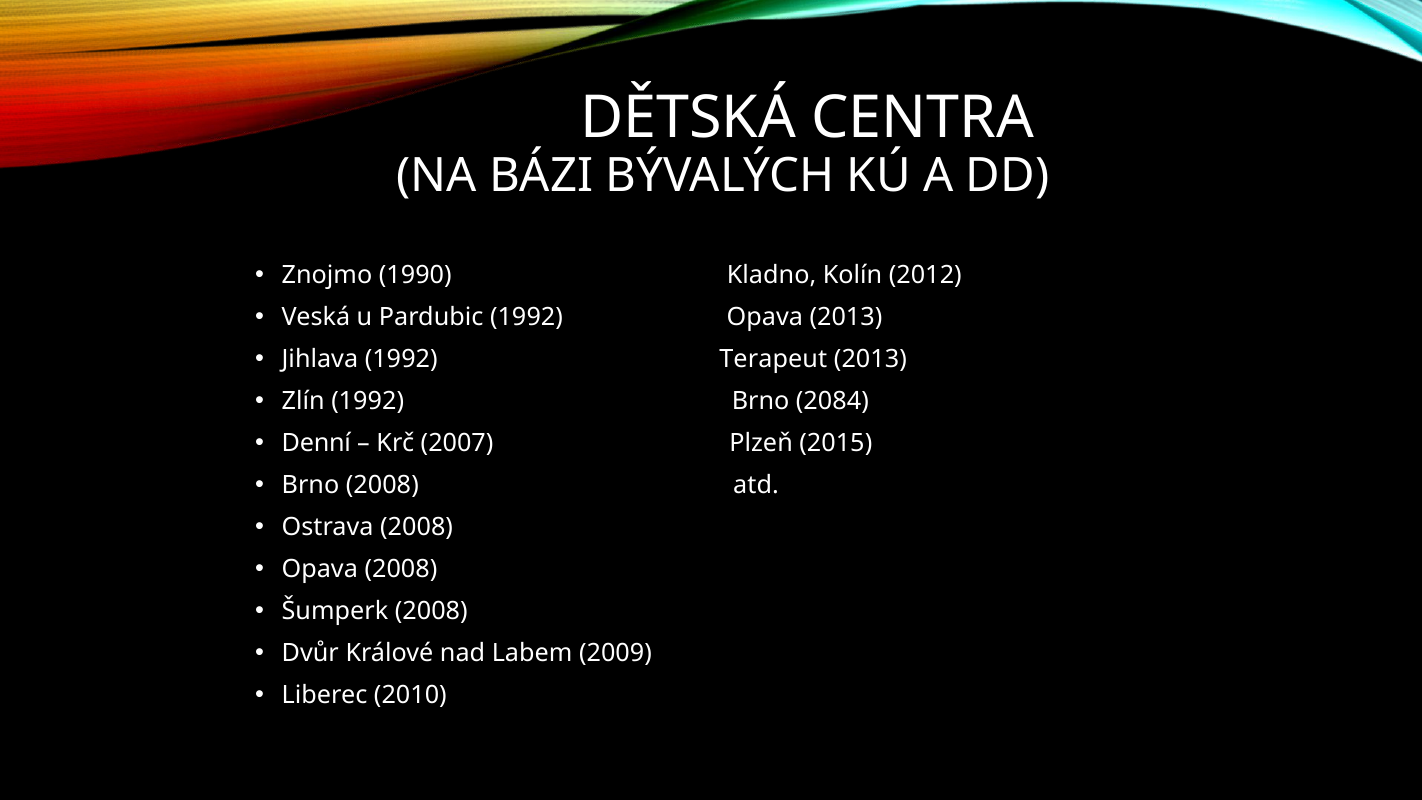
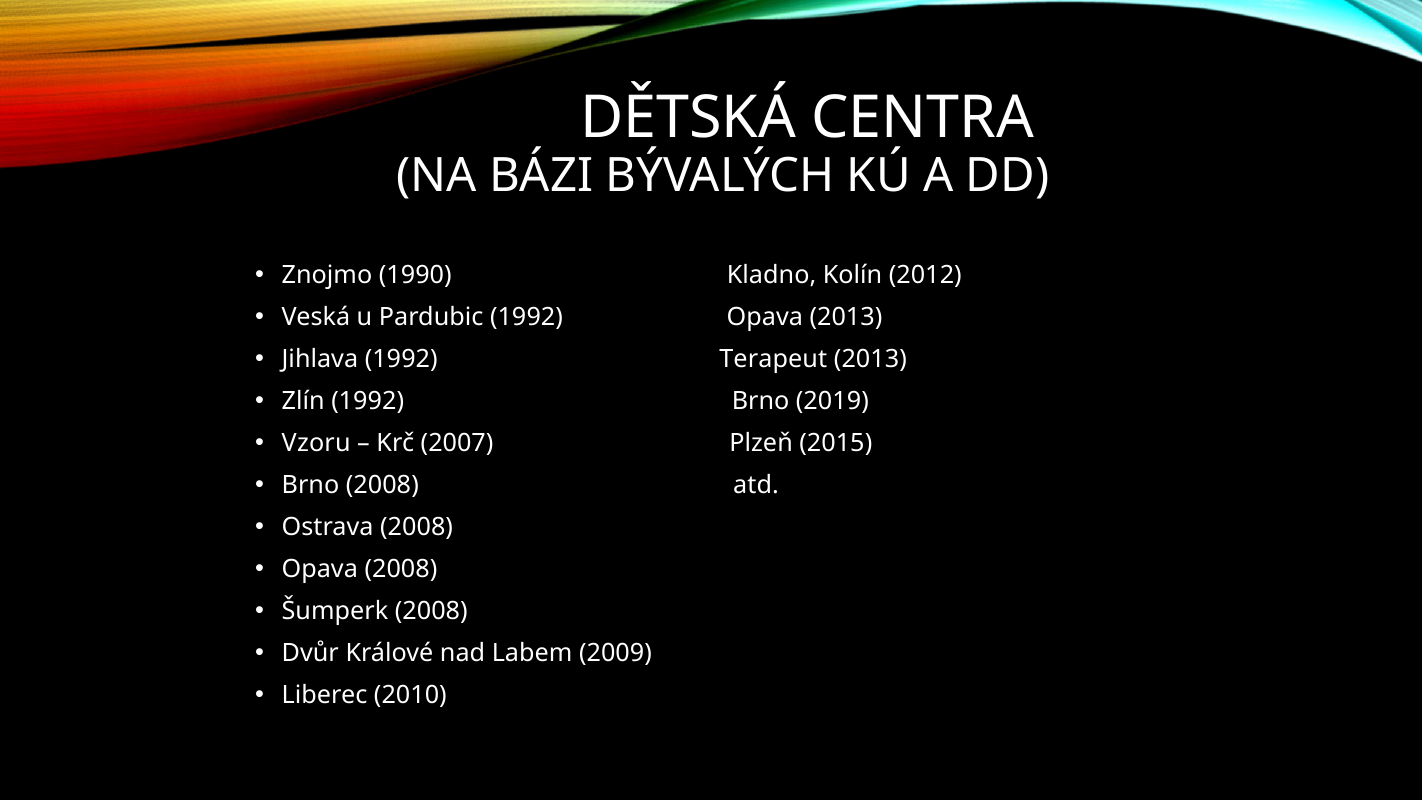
2084: 2084 -> 2019
Denní: Denní -> Vzoru
